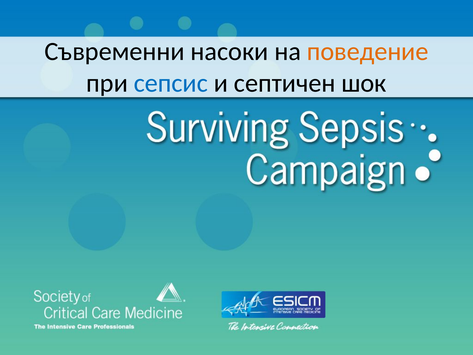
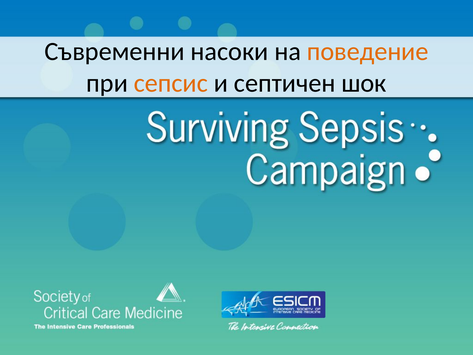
сепсис colour: blue -> orange
